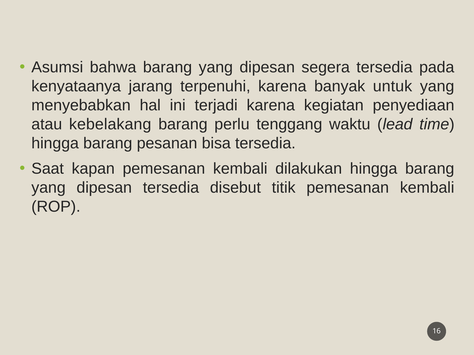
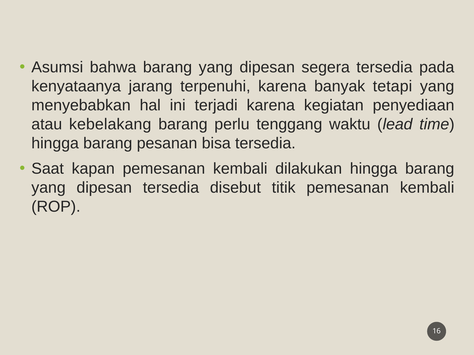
untuk: untuk -> tetapi
